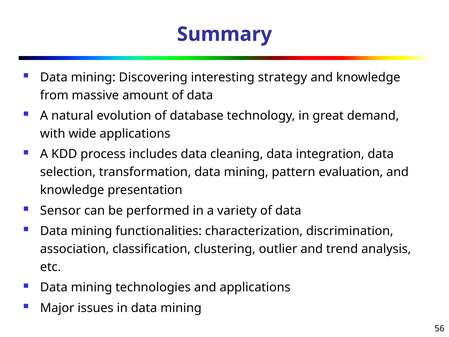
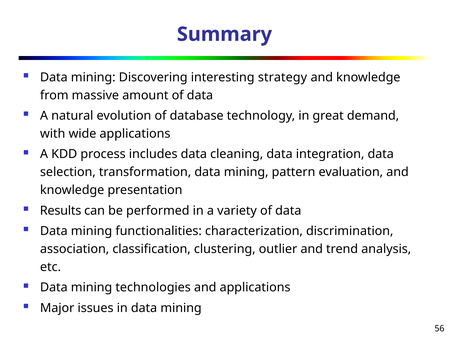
Sensor: Sensor -> Results
